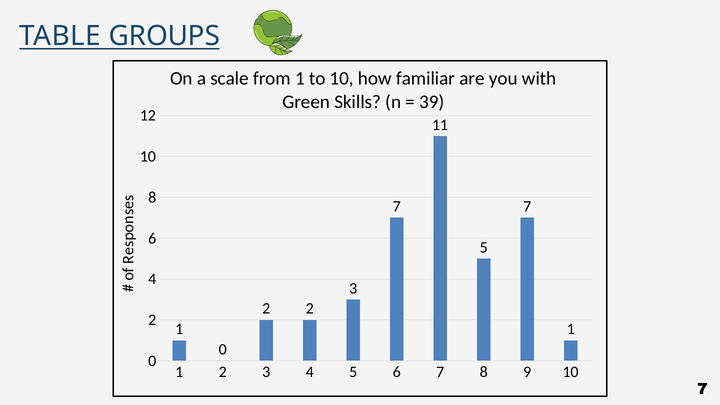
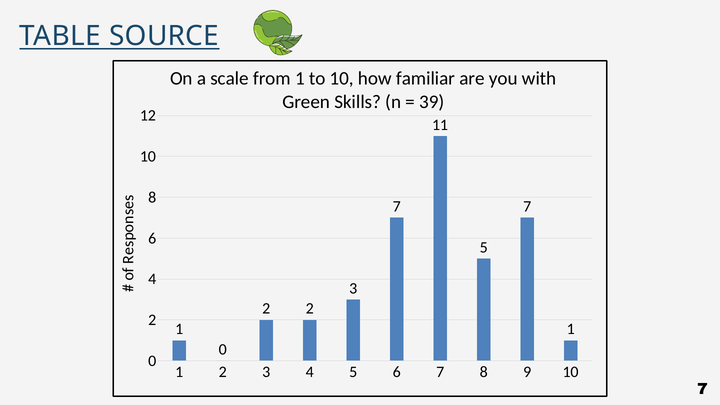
GROUPS: GROUPS -> SOURCE
